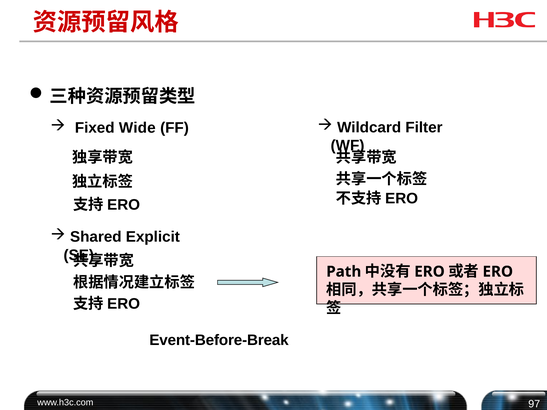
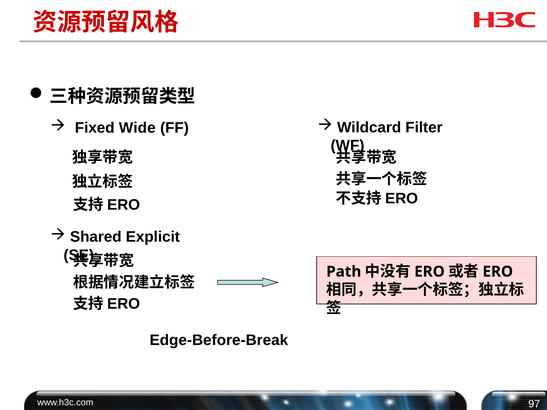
Event-Before-Break: Event-Before-Break -> Edge-Before-Break
